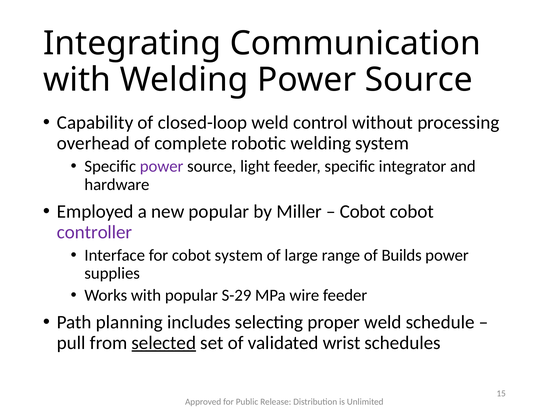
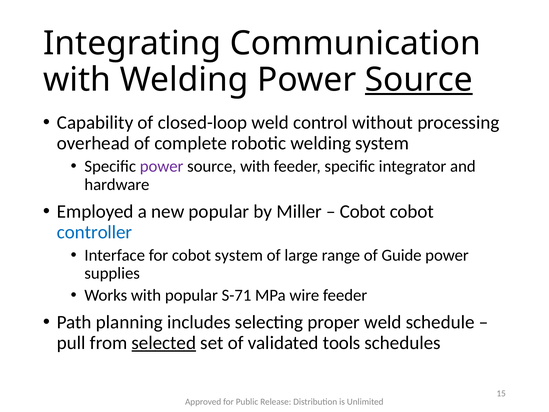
Source at (419, 80) underline: none -> present
source light: light -> with
controller colour: purple -> blue
Builds: Builds -> Guide
S-29: S-29 -> S-71
wrist: wrist -> tools
